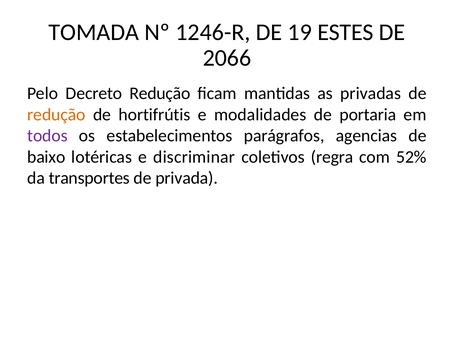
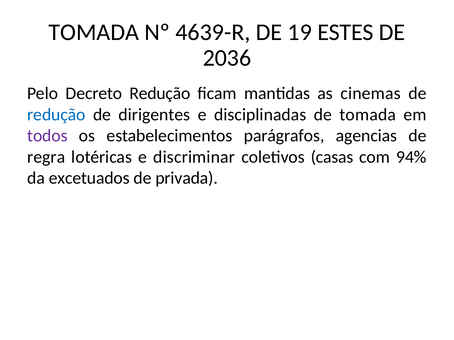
1246-R: 1246-R -> 4639-R
2066: 2066 -> 2036
privadas: privadas -> cinemas
redução at (56, 115) colour: orange -> blue
hortifrútis: hortifrútis -> dirigentes
modalidades: modalidades -> disciplinadas
de portaria: portaria -> tomada
baixo: baixo -> regra
regra: regra -> casas
52%: 52% -> 94%
transportes: transportes -> excetuados
